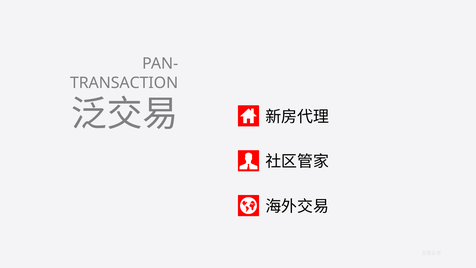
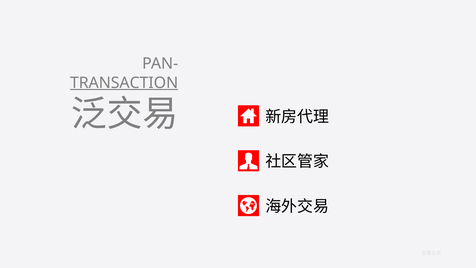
TRANSACTION underline: none -> present
